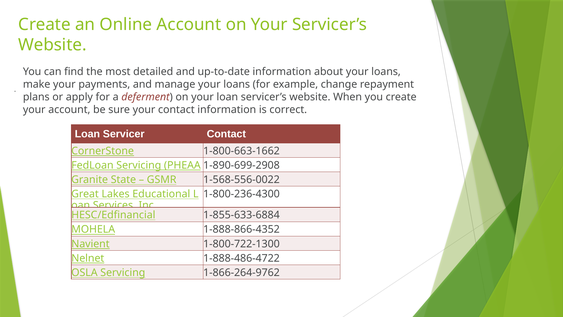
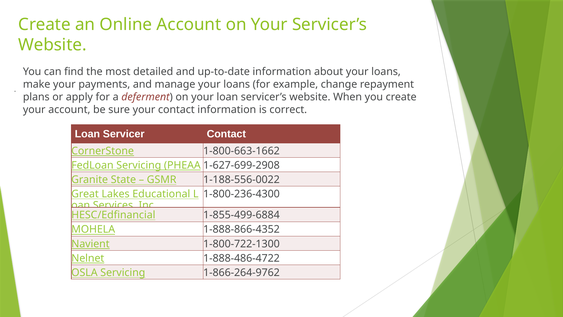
1-890-699-2908: 1-890-699-2908 -> 1-627-699-2908
1-568-556-0022: 1-568-556-0022 -> 1-188-556-0022
1-855-633-6884: 1-855-633-6884 -> 1-855-499-6884
